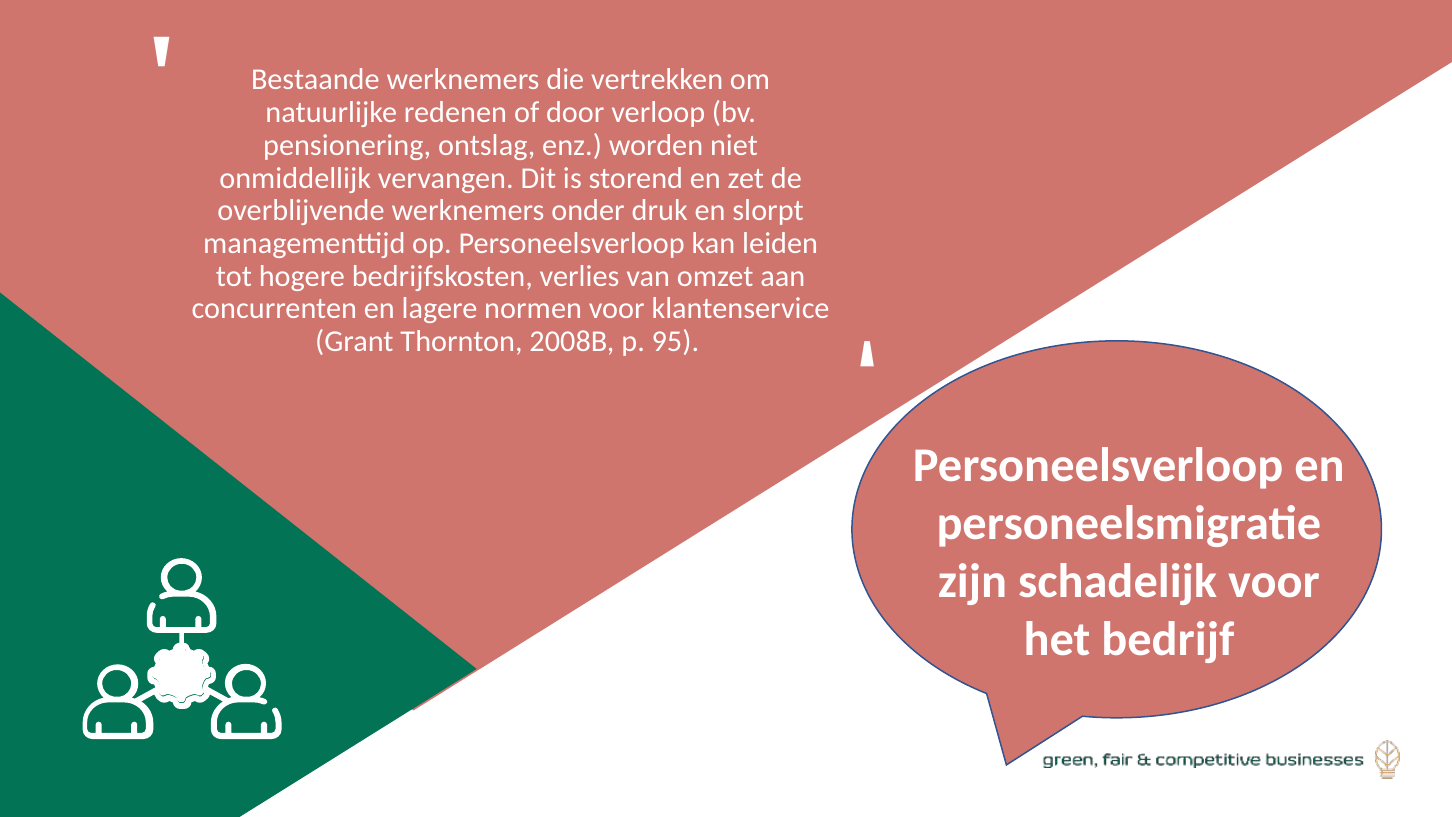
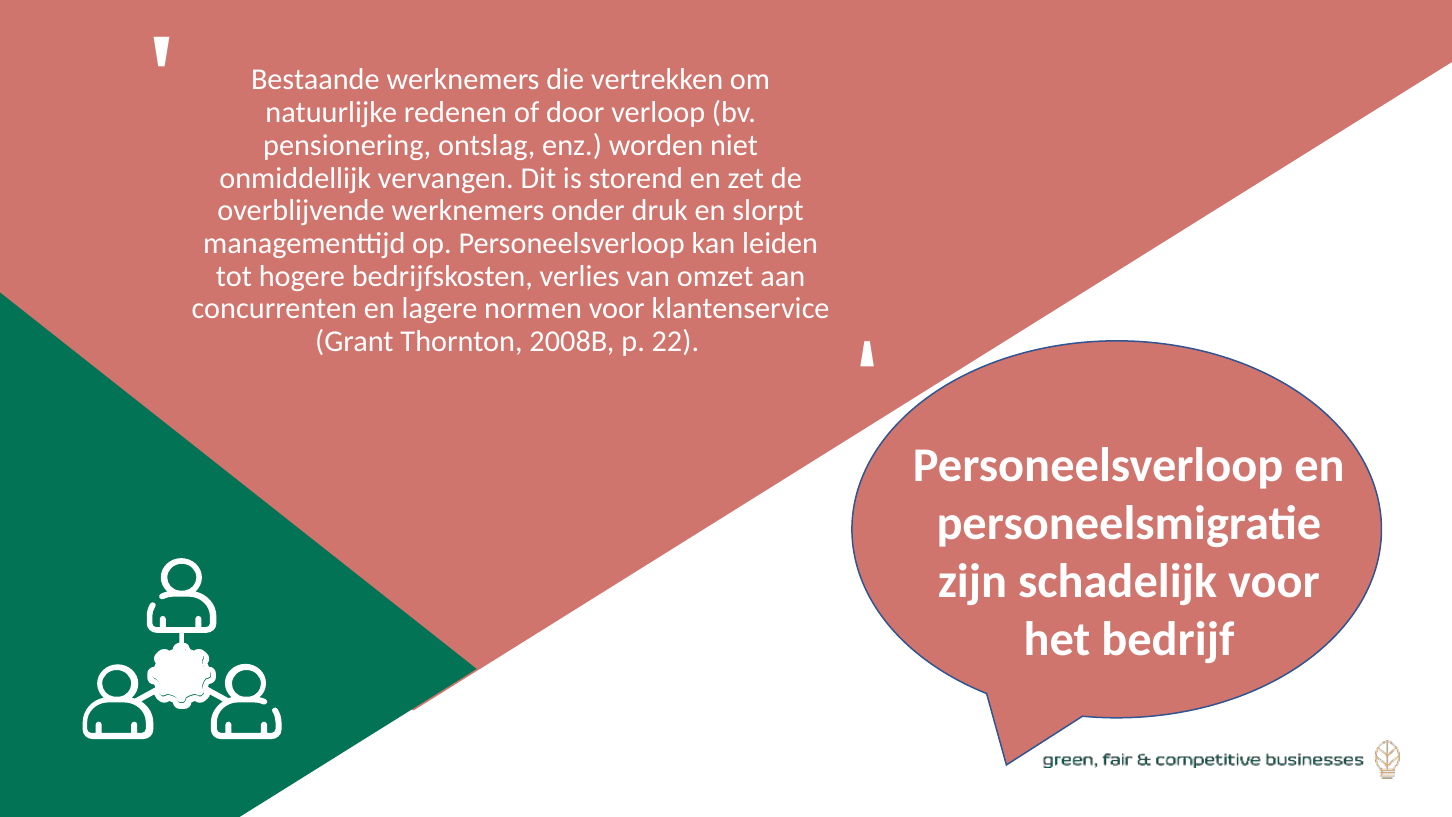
95: 95 -> 22
